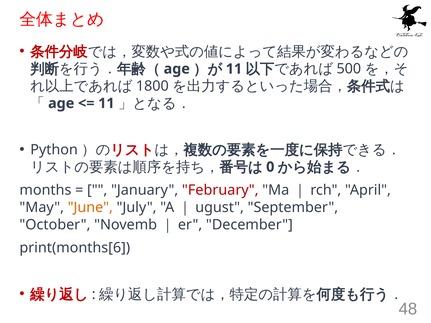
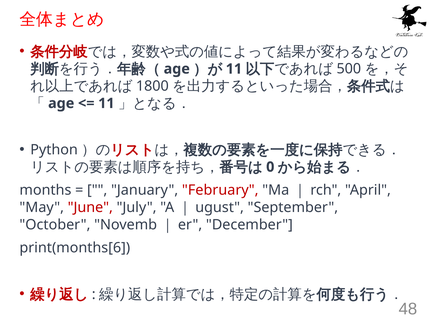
June colour: orange -> red
